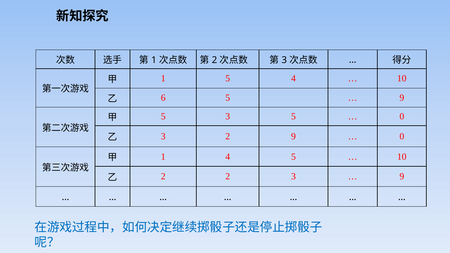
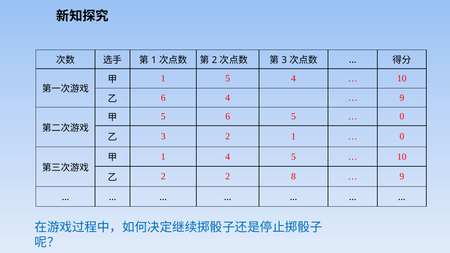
6 5: 5 -> 4
5 3: 3 -> 6
2 9: 9 -> 1
2 3: 3 -> 8
